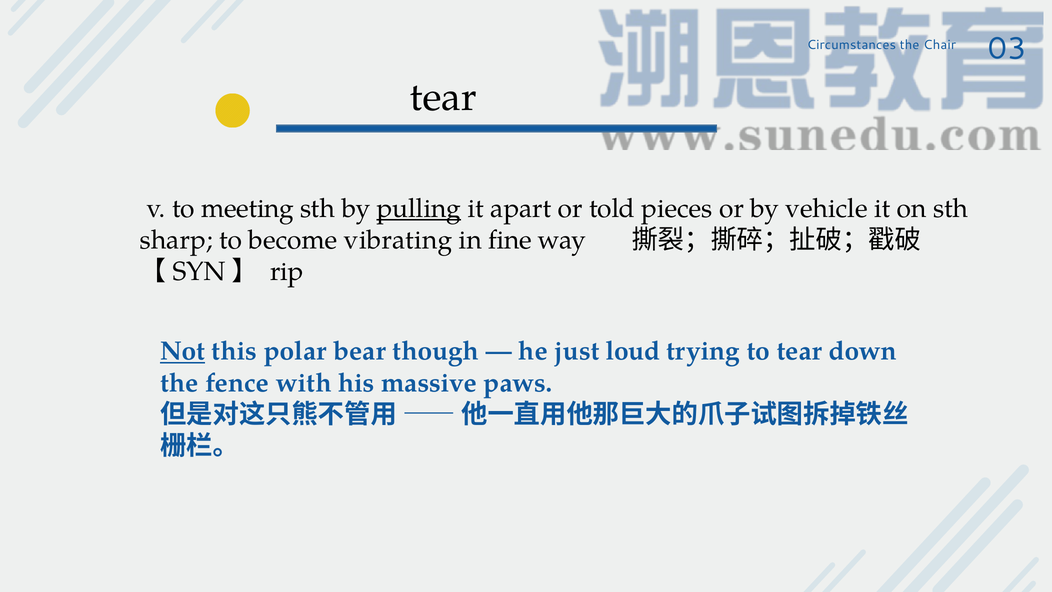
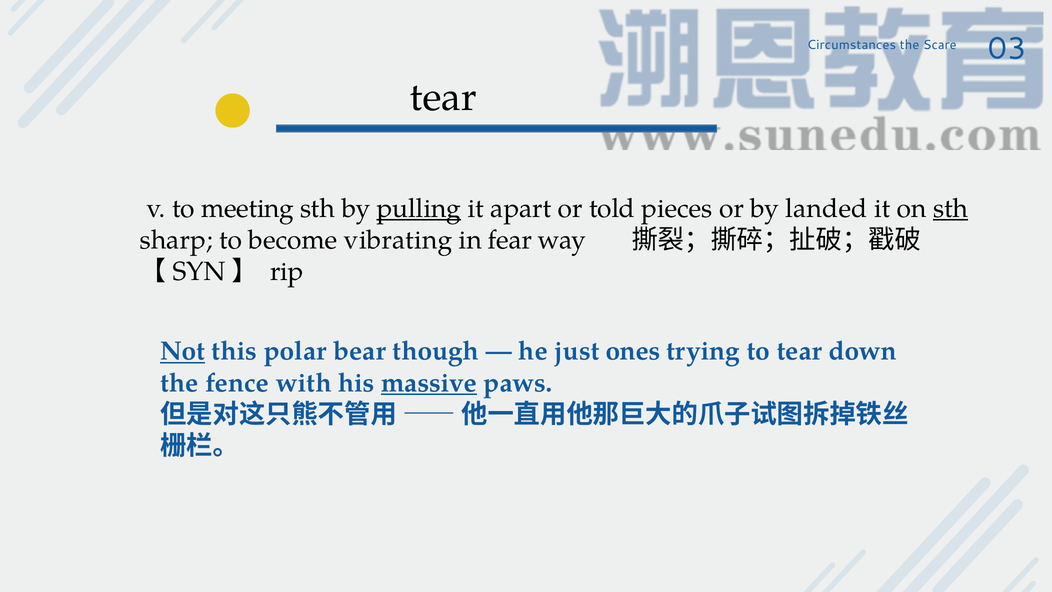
Chair: Chair -> Scare
vehicle: vehicle -> landed
sth at (951, 208) underline: none -> present
fine: fine -> fear
loud: loud -> ones
massive underline: none -> present
